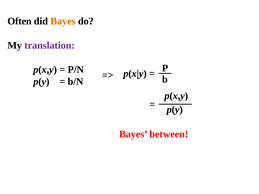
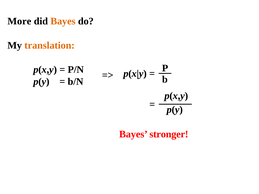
Often: Often -> More
translation colour: purple -> orange
between: between -> stronger
